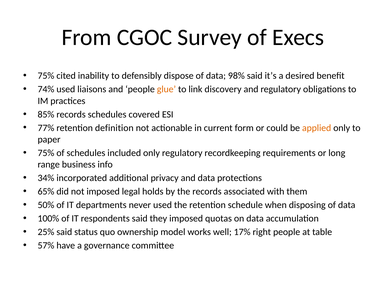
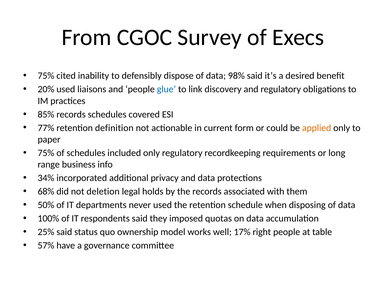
74%: 74% -> 20%
glue colour: orange -> blue
65%: 65% -> 68%
not imposed: imposed -> deletion
